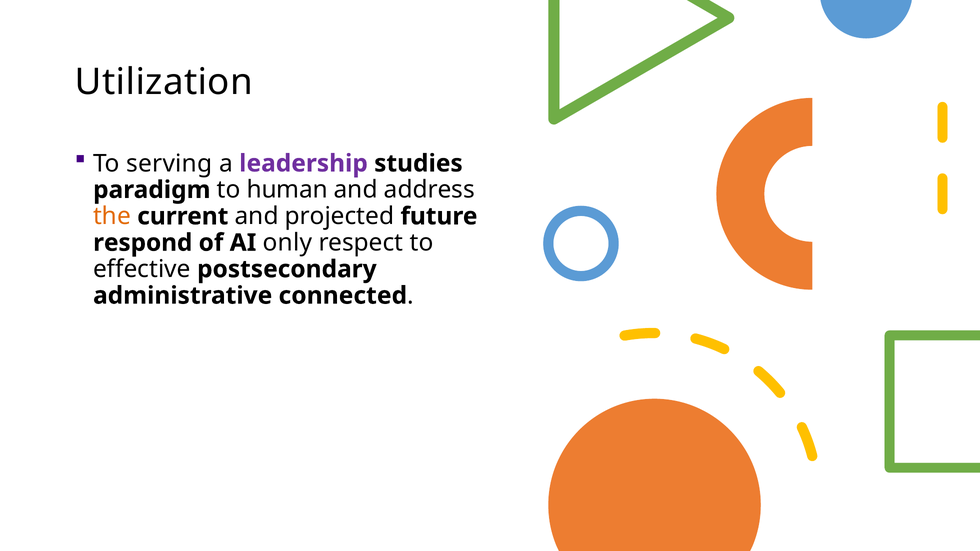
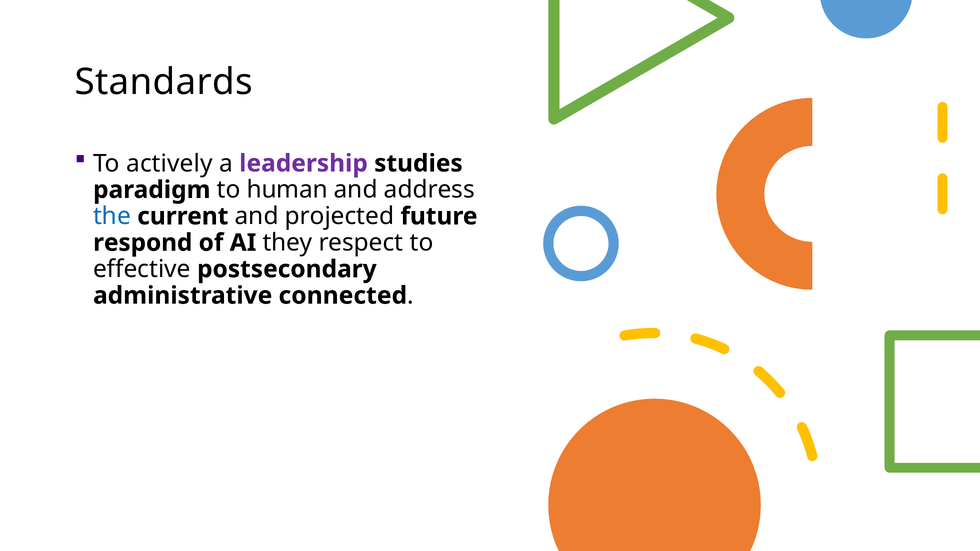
Utilization: Utilization -> Standards
serving: serving -> actively
the colour: orange -> blue
only: only -> they
